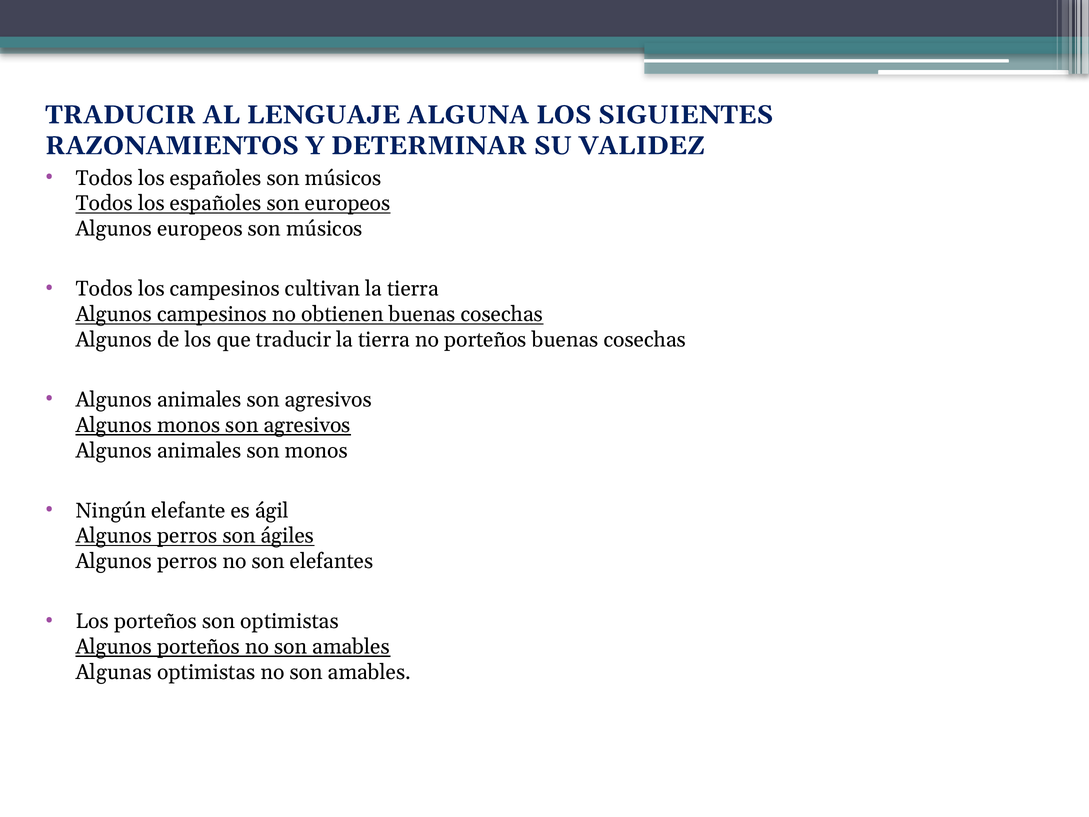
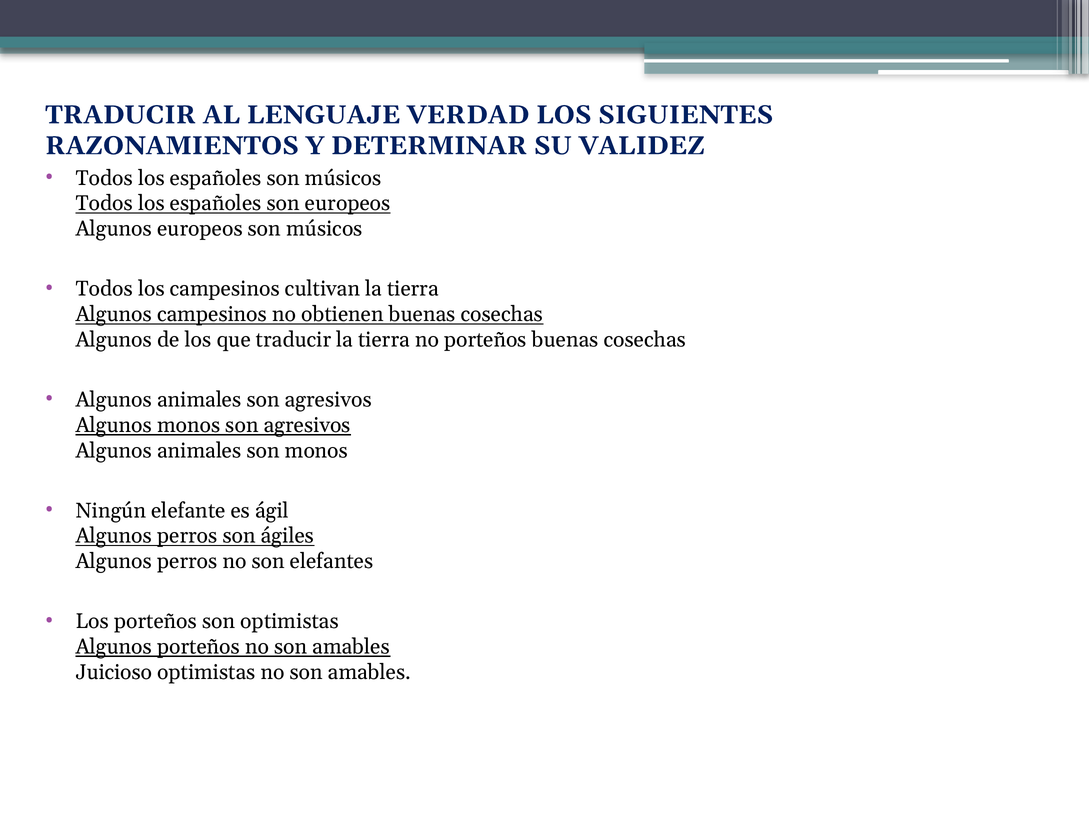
ALGUNA: ALGUNA -> VERDAD
Algunas: Algunas -> Juicioso
